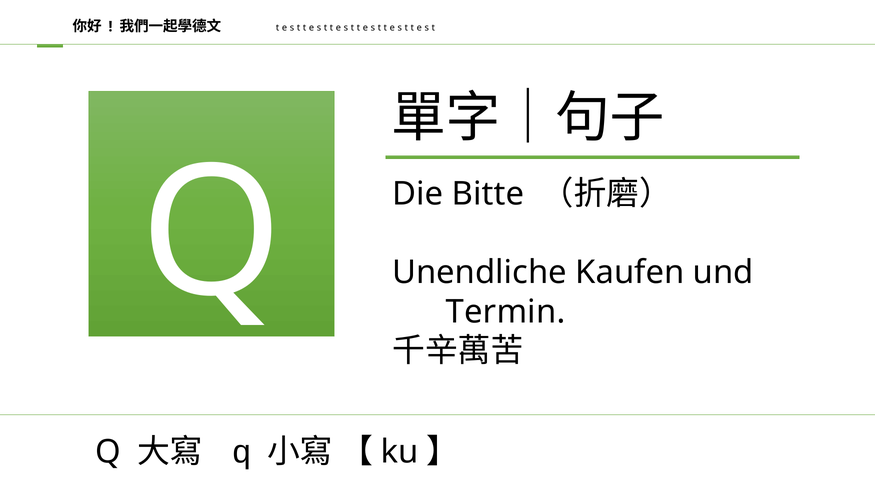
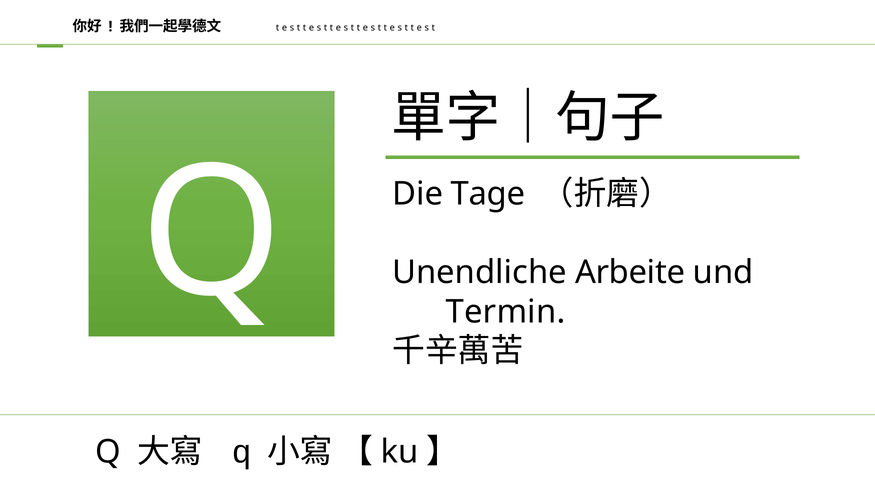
Bitte: Bitte -> Tage
Kaufen: Kaufen -> Arbeite
